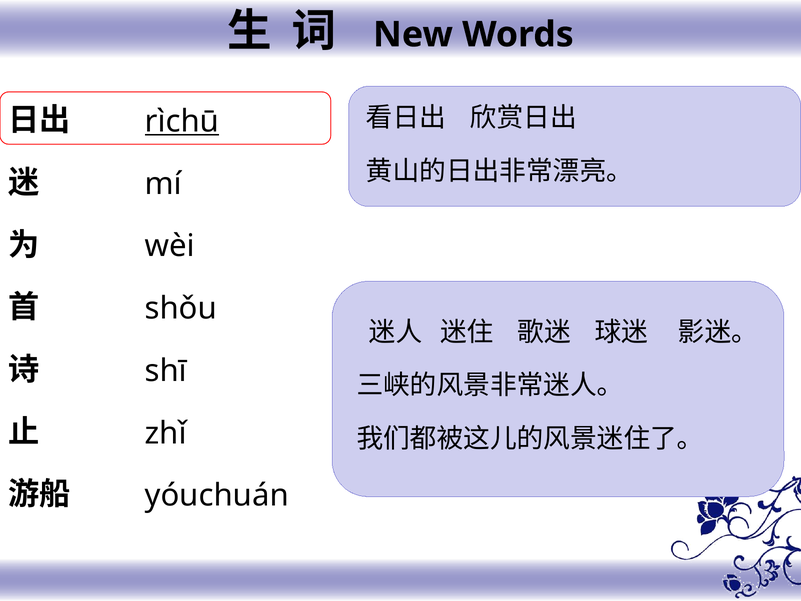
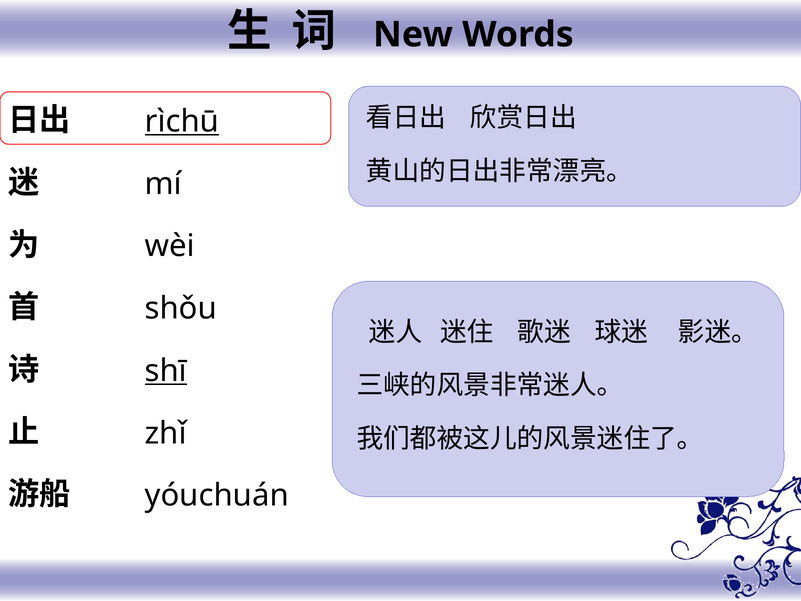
shī underline: none -> present
